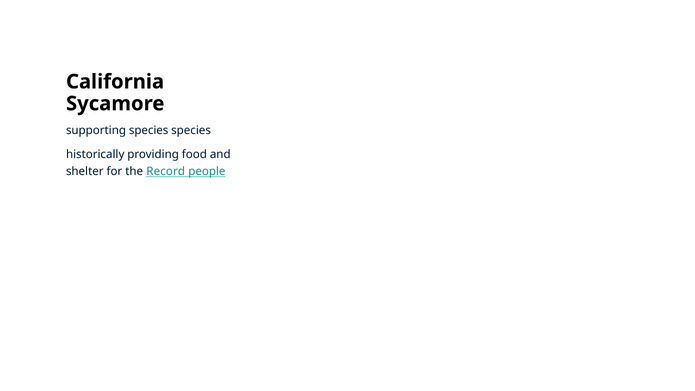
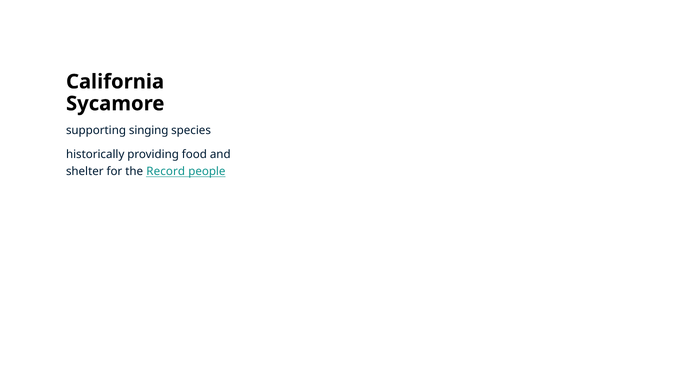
supporting species: species -> singing
